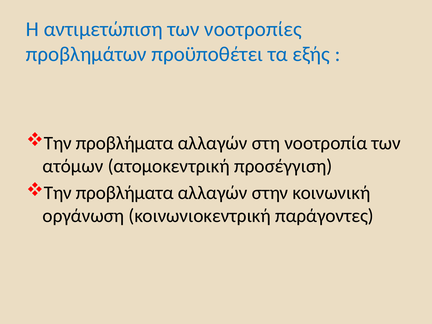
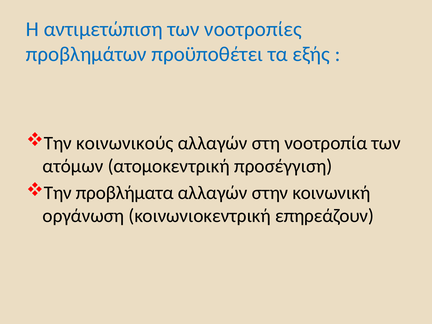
προβλήματα at (125, 143): προβλήματα -> κοινωνικούς
παράγοντες: παράγοντες -> επηρεάζουν
